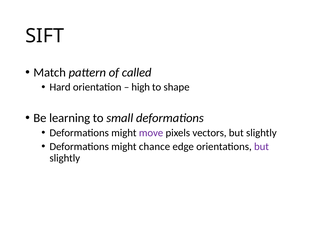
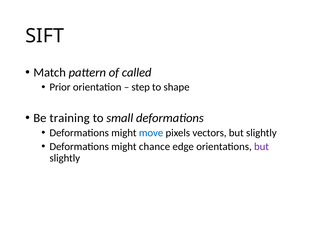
Hard: Hard -> Prior
high: high -> step
learning: learning -> training
move colour: purple -> blue
